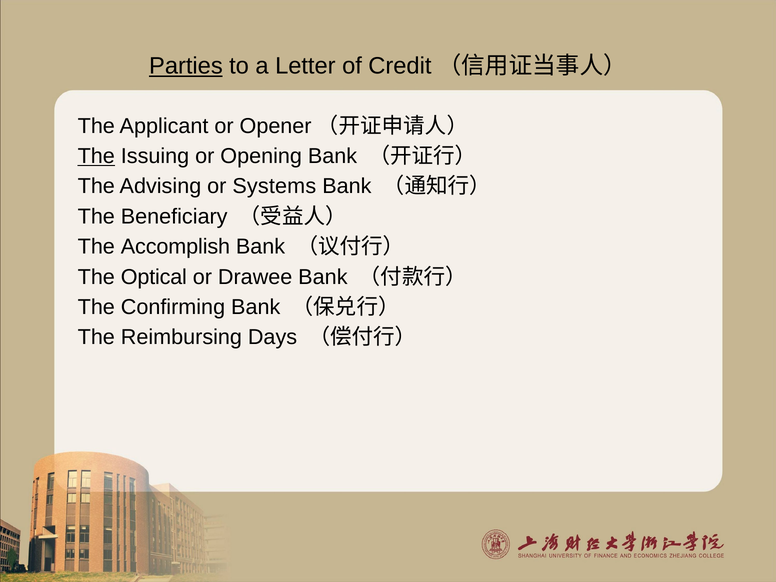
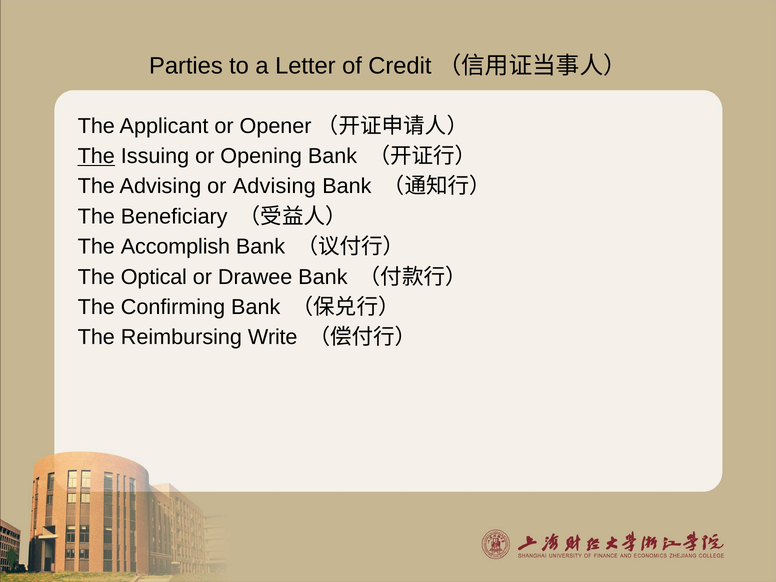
Parties underline: present -> none
or Systems: Systems -> Advising
Days: Days -> Write
